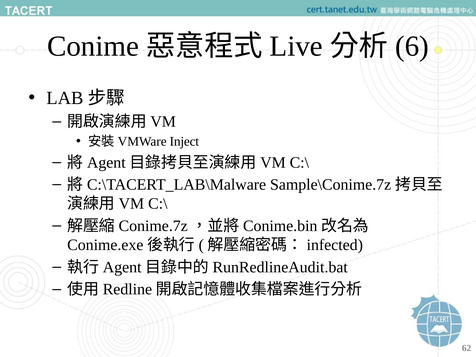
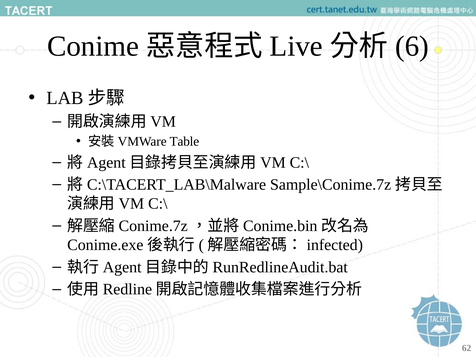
Inject: Inject -> Table
